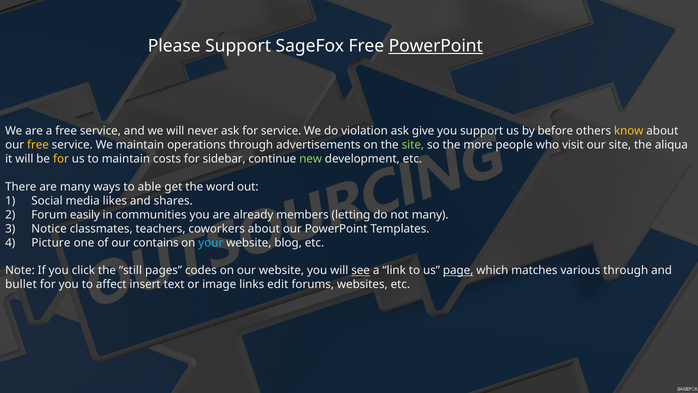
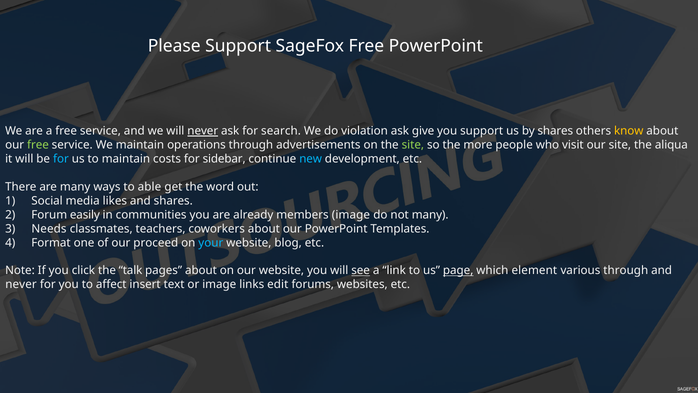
PowerPoint at (436, 46) underline: present -> none
never at (203, 131) underline: none -> present
for service: service -> search
by before: before -> shares
free at (38, 145) colour: yellow -> light green
for at (61, 159) colour: yellow -> light blue
new colour: light green -> light blue
members letting: letting -> image
Notice: Notice -> Needs
Picture: Picture -> Format
contains: contains -> proceed
still: still -> talk
pages codes: codes -> about
matches: matches -> element
bullet at (21, 284): bullet -> never
